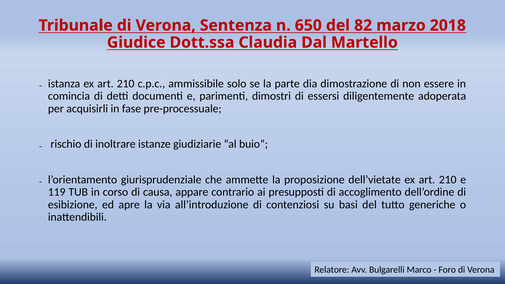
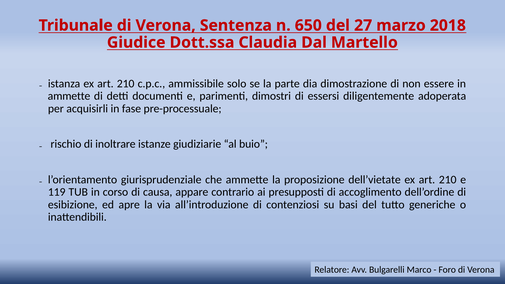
82: 82 -> 27
comincia at (69, 96): comincia -> ammette
